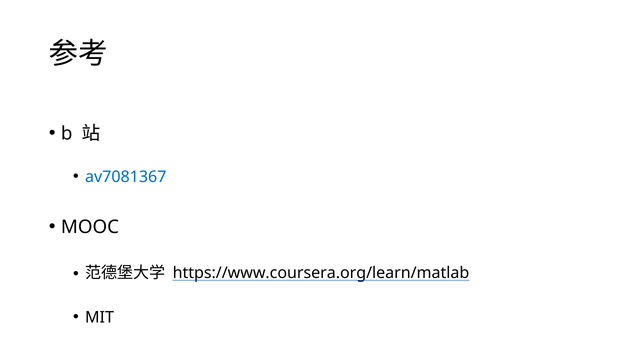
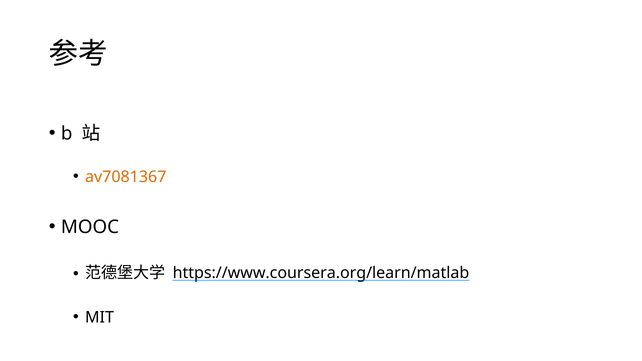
av7081367 colour: blue -> orange
